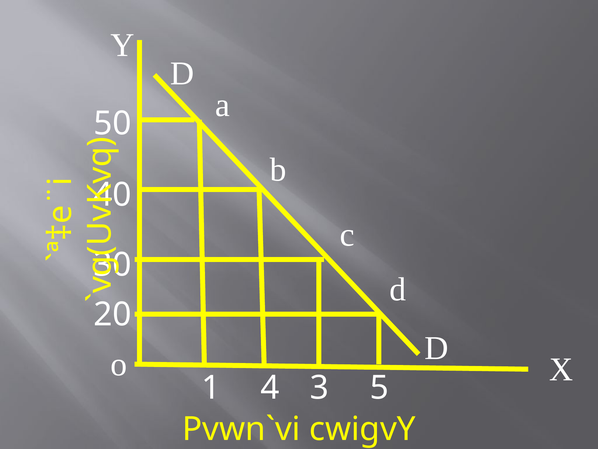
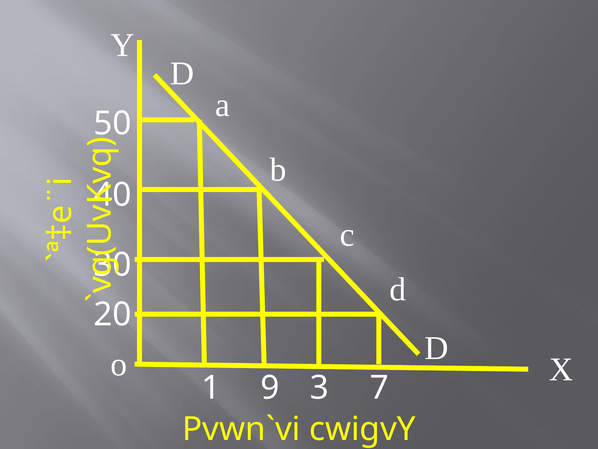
4: 4 -> 9
5: 5 -> 7
